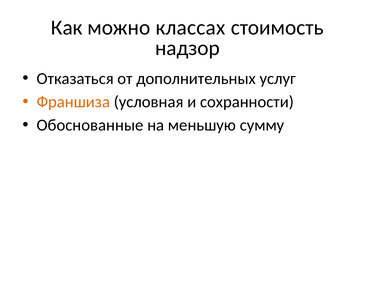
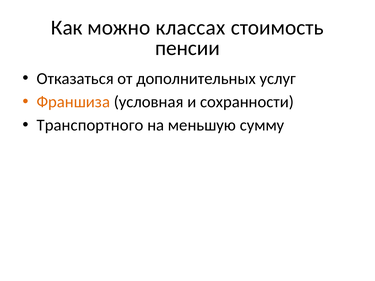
надзор: надзор -> пенсии
Обоснованные: Обоснованные -> Транспортного
